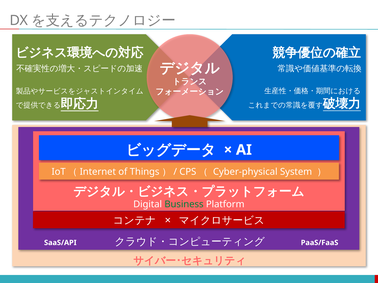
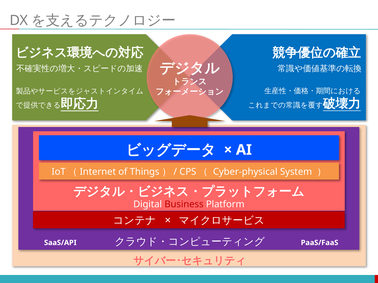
Business colour: green -> red
